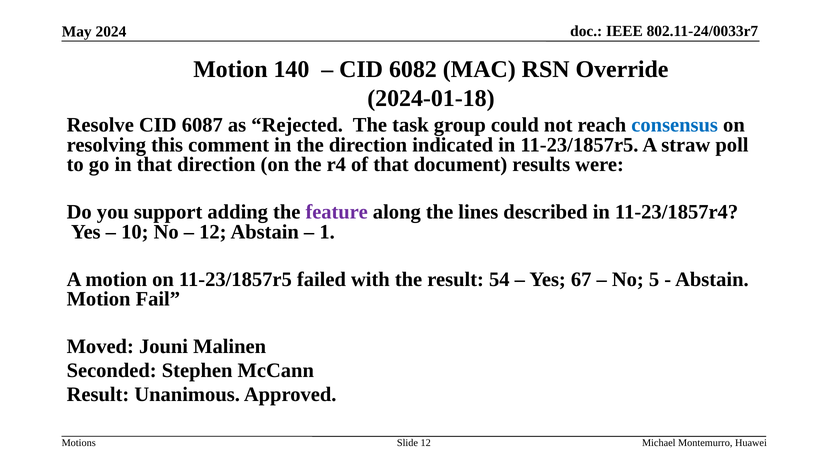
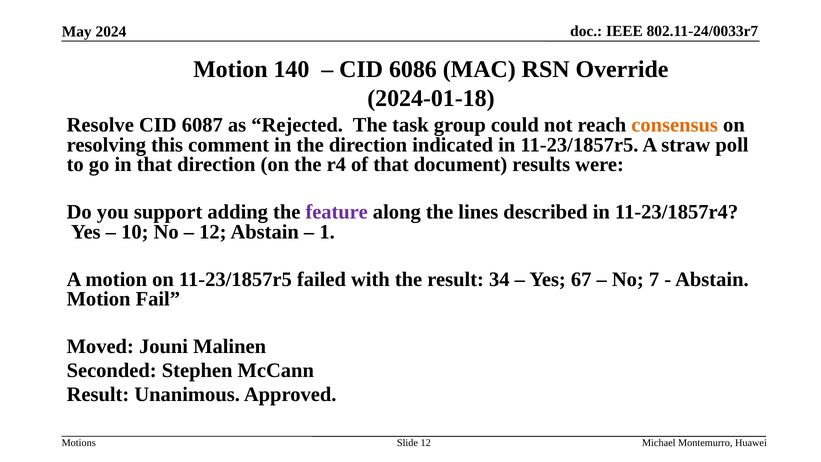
6082: 6082 -> 6086
consensus colour: blue -> orange
54: 54 -> 34
5: 5 -> 7
